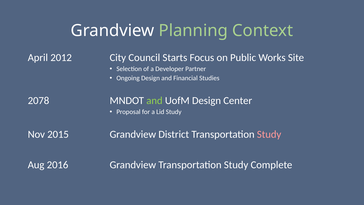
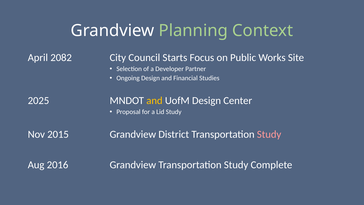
2012: 2012 -> 2082
2078: 2078 -> 2025
and at (154, 101) colour: light green -> yellow
